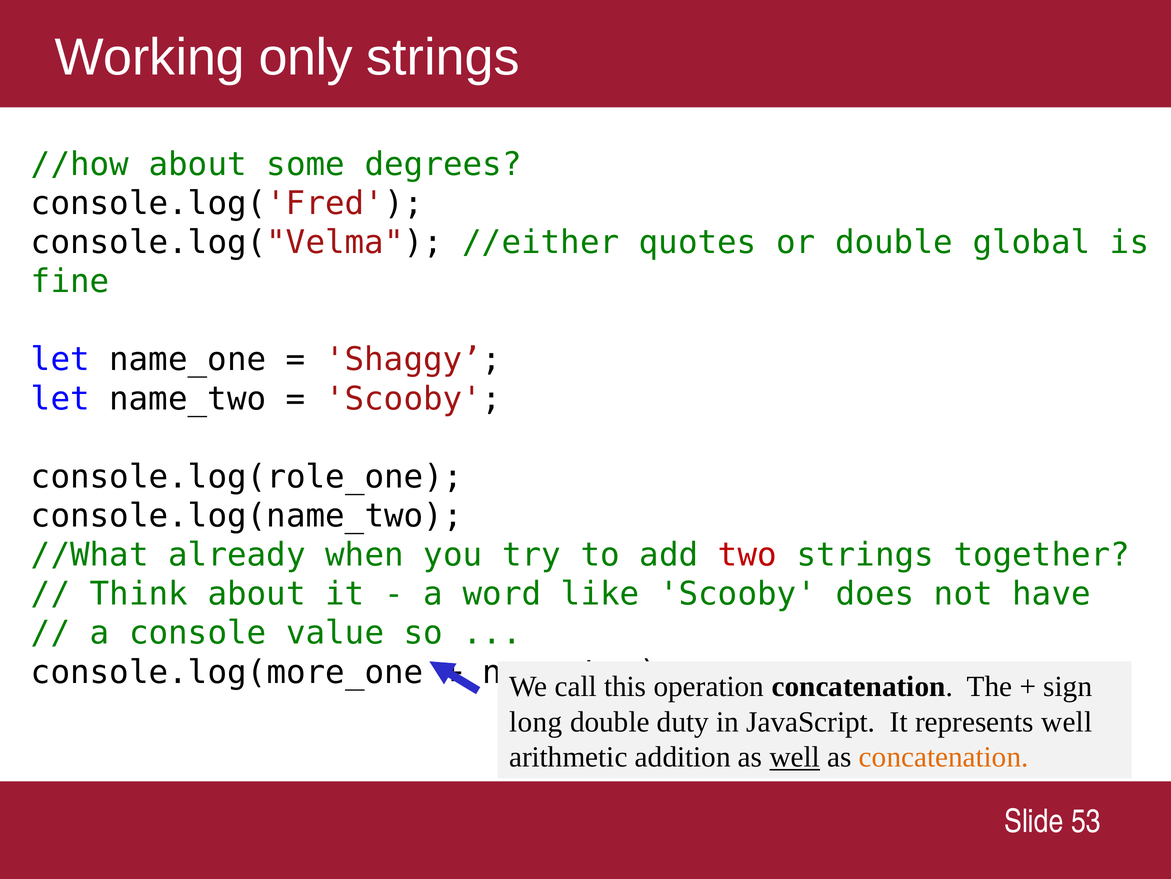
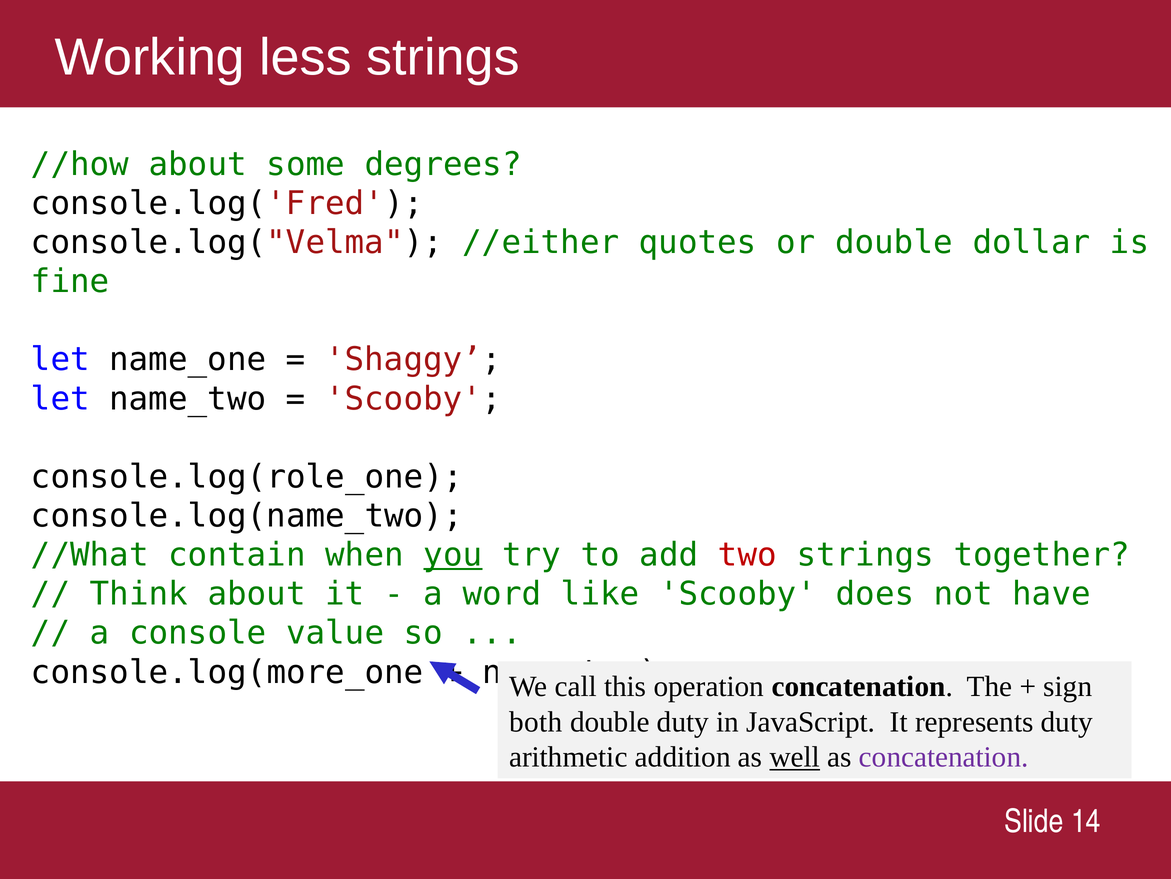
only: only -> less
global: global -> dollar
already: already -> contain
you underline: none -> present
long: long -> both
represents well: well -> duty
concatenation at (944, 756) colour: orange -> purple
53: 53 -> 14
